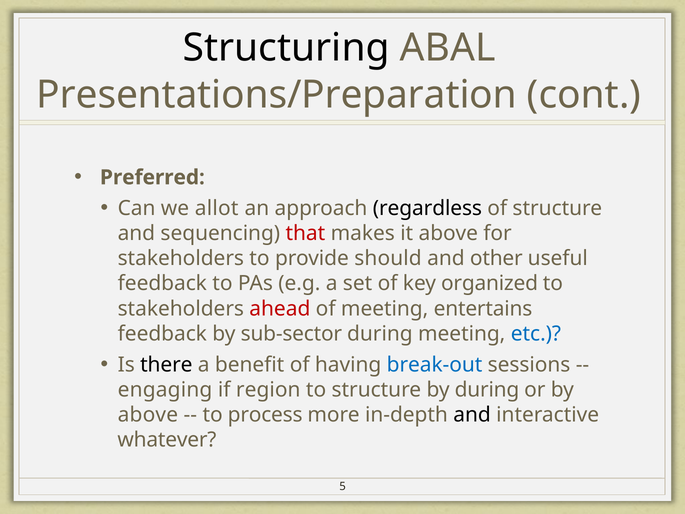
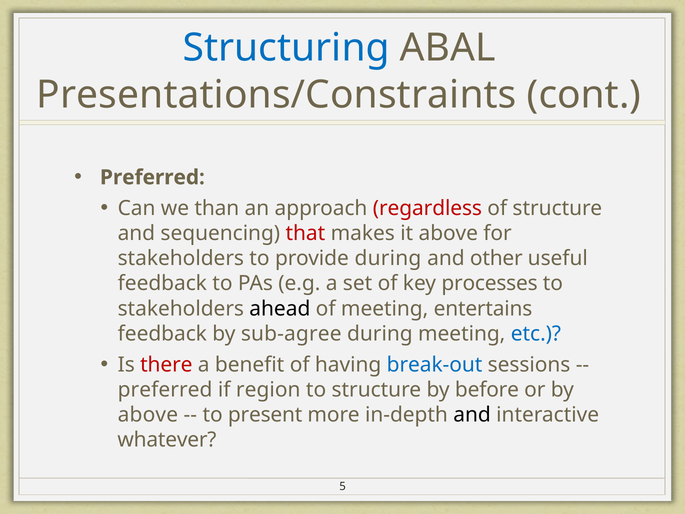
Structuring colour: black -> blue
Presentations/Preparation: Presentations/Preparation -> Presentations/Constraints
allot: allot -> than
regardless colour: black -> red
provide should: should -> during
organized: organized -> processes
ahead colour: red -> black
sub-sector: sub-sector -> sub-agree
there colour: black -> red
engaging at (165, 390): engaging -> preferred
by during: during -> before
process: process -> present
